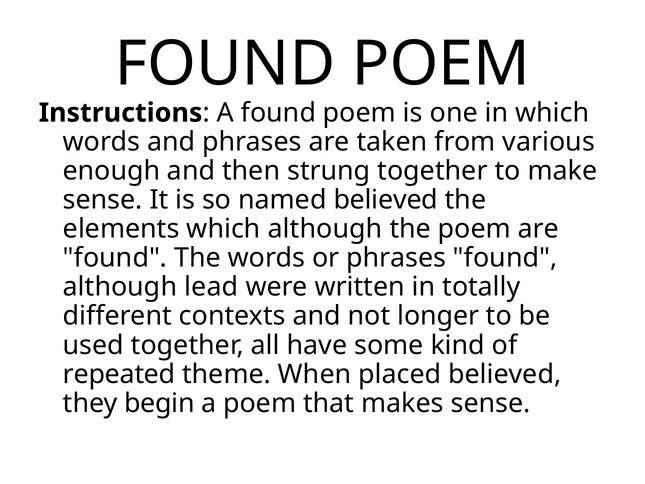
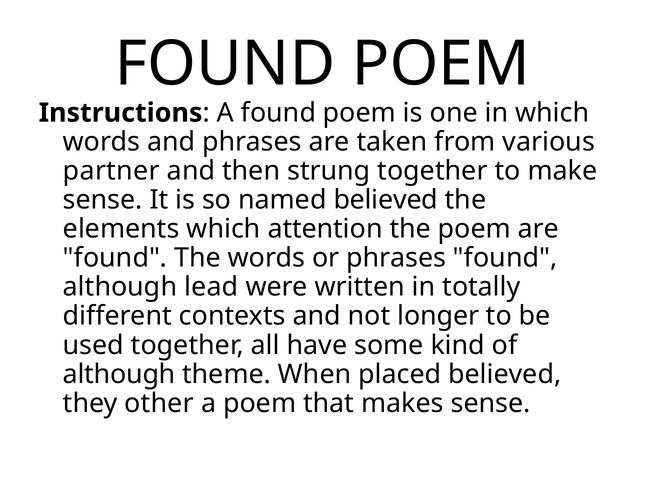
enough: enough -> partner
which although: although -> attention
repeated at (119, 374): repeated -> although
begin: begin -> other
